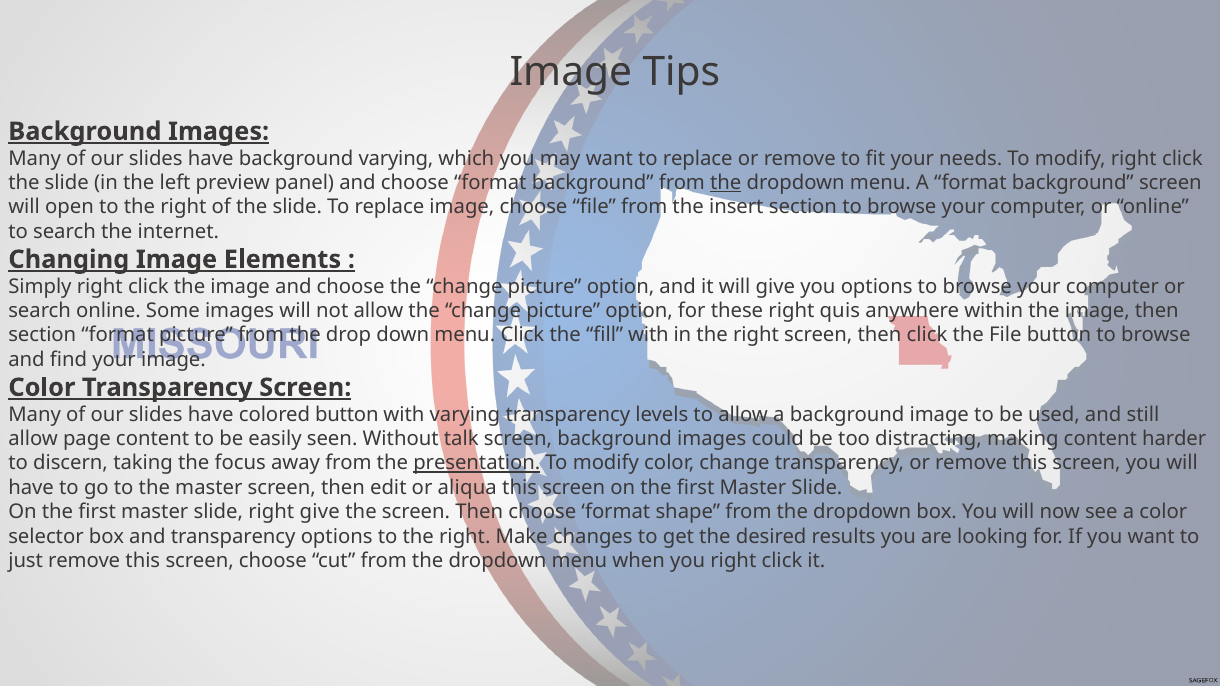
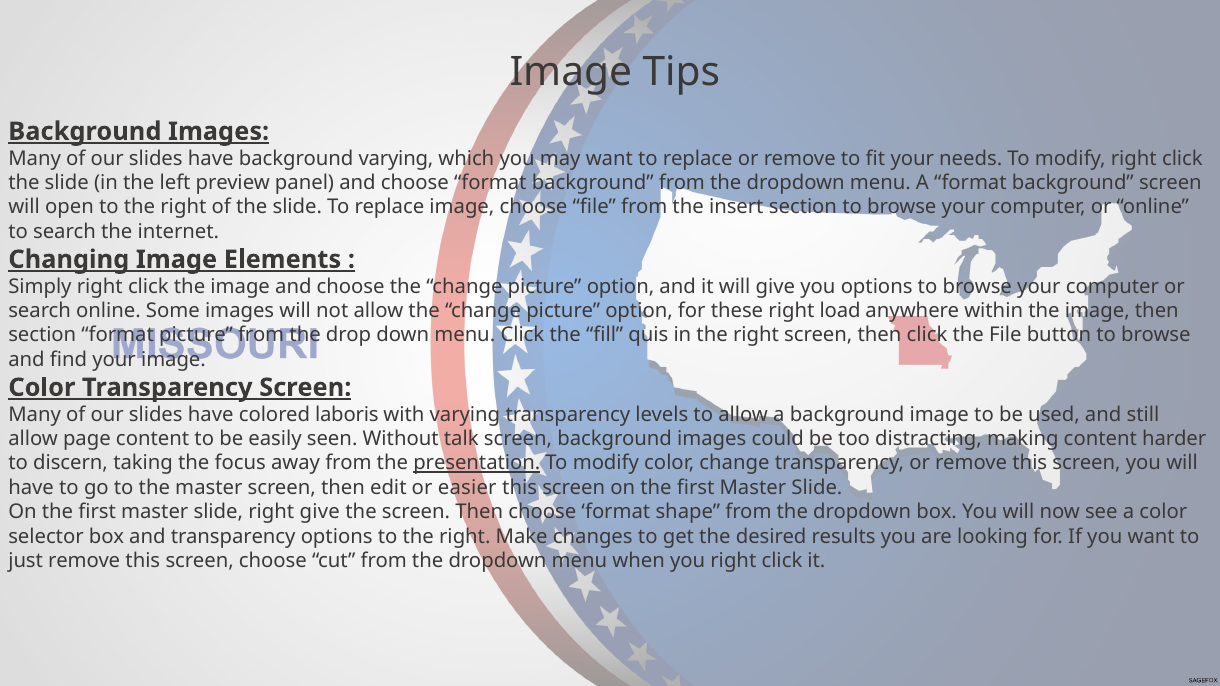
the at (726, 183) underline: present -> none
quis: quis -> load
fill with: with -> quis
colored button: button -> laboris
aliqua: aliqua -> easier
